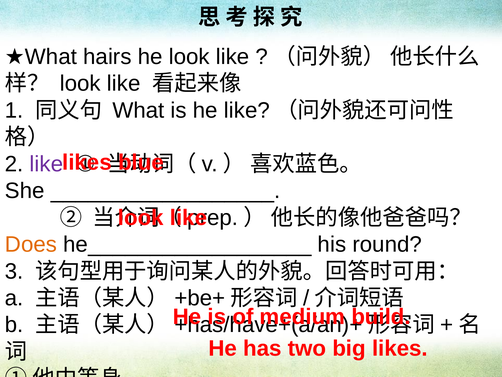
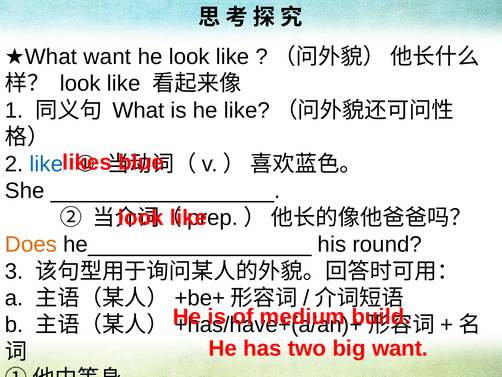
★What hairs: hairs -> want
like at (46, 164) colour: purple -> blue
big likes: likes -> want
